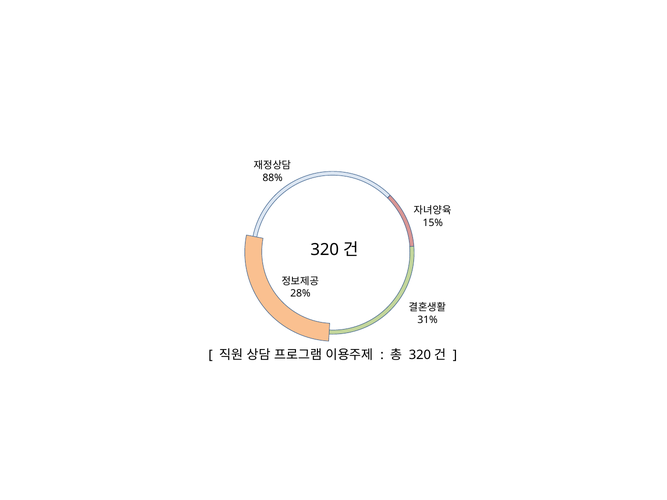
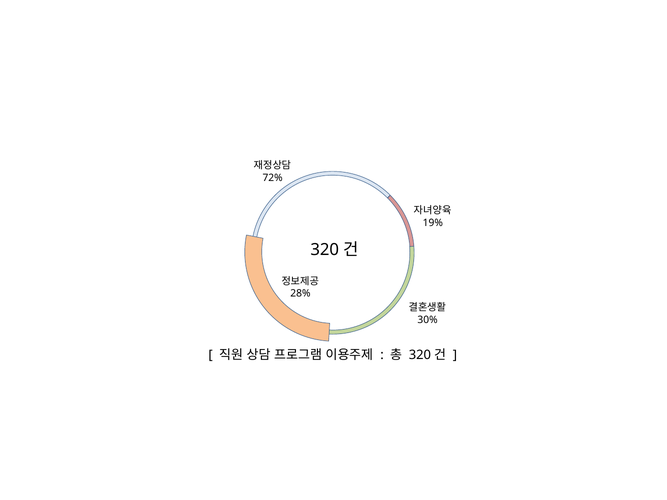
88%: 88% -> 72%
15%: 15% -> 19%
31%: 31% -> 30%
